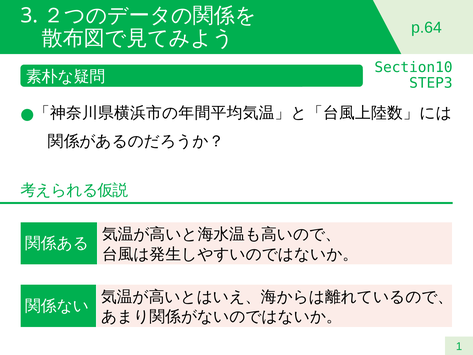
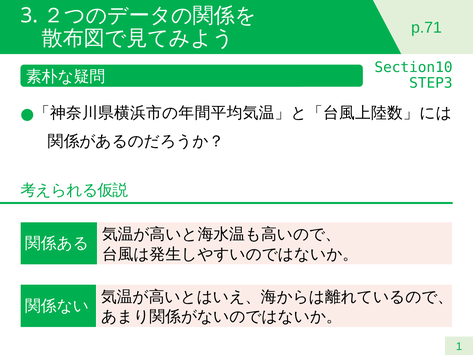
p.64: p.64 -> p.71
